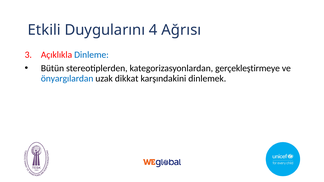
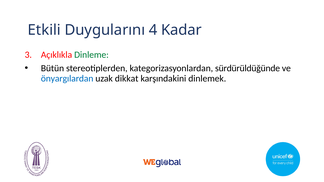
Ağrısı: Ağrısı -> Kadar
Dinleme colour: blue -> green
gerçekleştirmeye: gerçekleştirmeye -> sürdürüldüğünde
